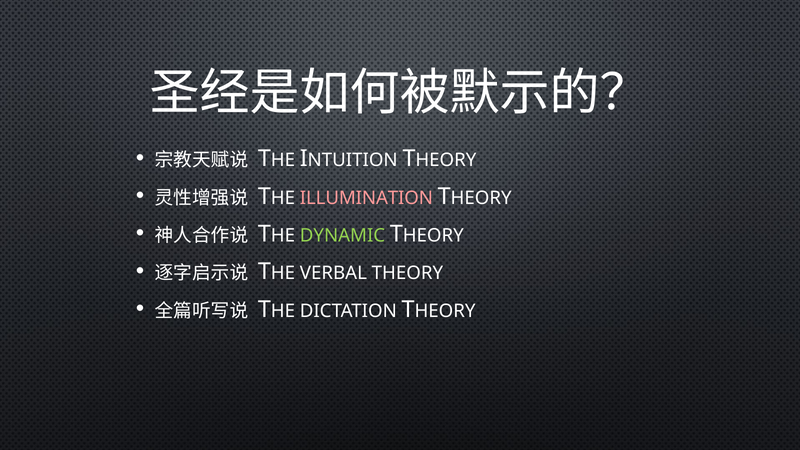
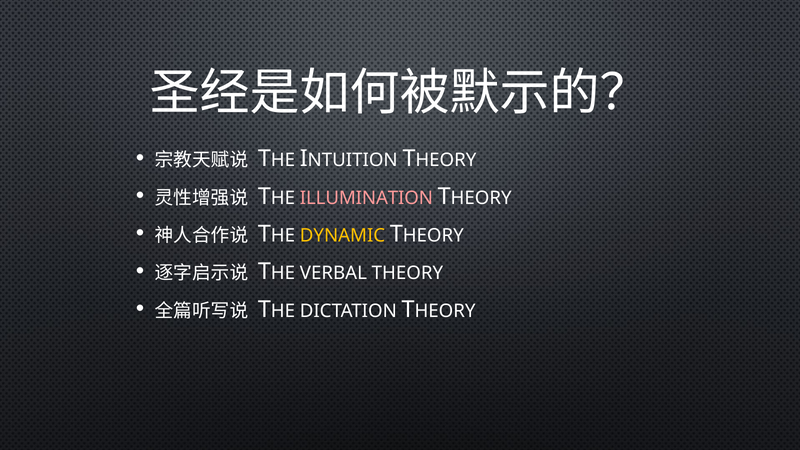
DYNAMIC colour: light green -> yellow
